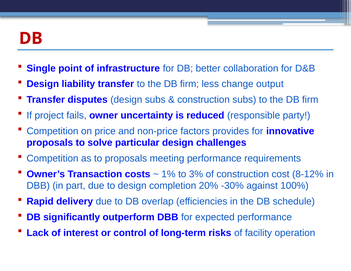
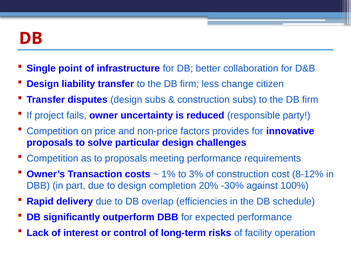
output: output -> citizen
